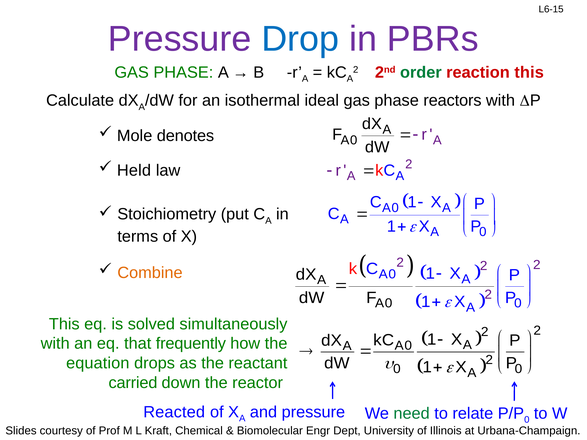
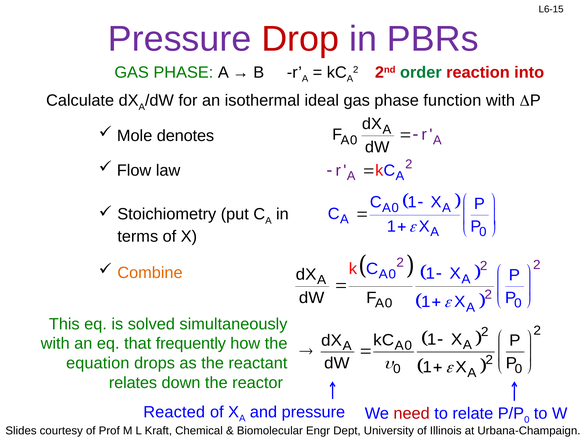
Drop colour: blue -> red
reaction this: this -> into
reactors: reactors -> function
Held: Held -> Flow
carried: carried -> relates
need colour: green -> red
